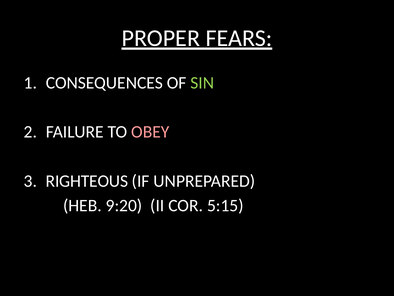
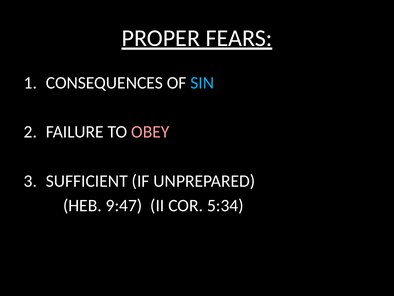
SIN colour: light green -> light blue
RIGHTEOUS: RIGHTEOUS -> SUFFICIENT
9:20: 9:20 -> 9:47
5:15: 5:15 -> 5:34
